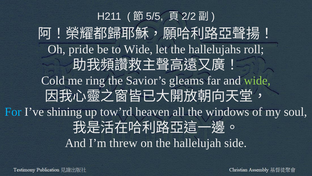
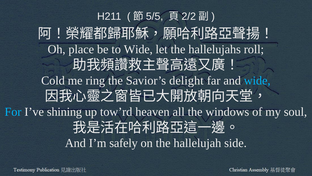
pride: pride -> place
gleams: gleams -> delight
wide at (257, 80) colour: light green -> light blue
threw: threw -> safely
